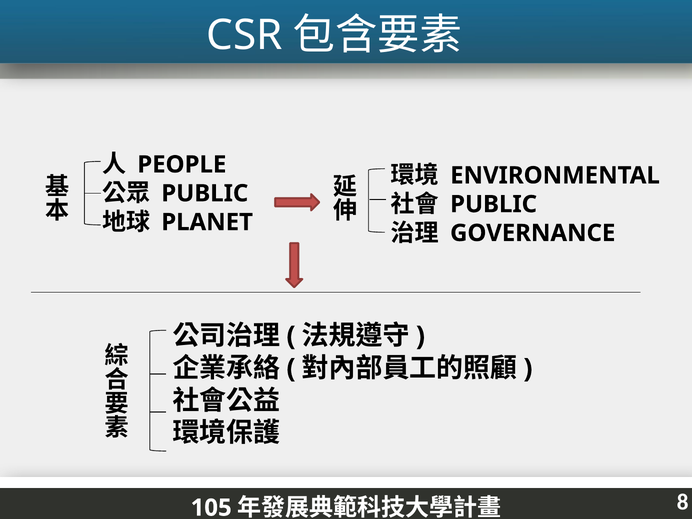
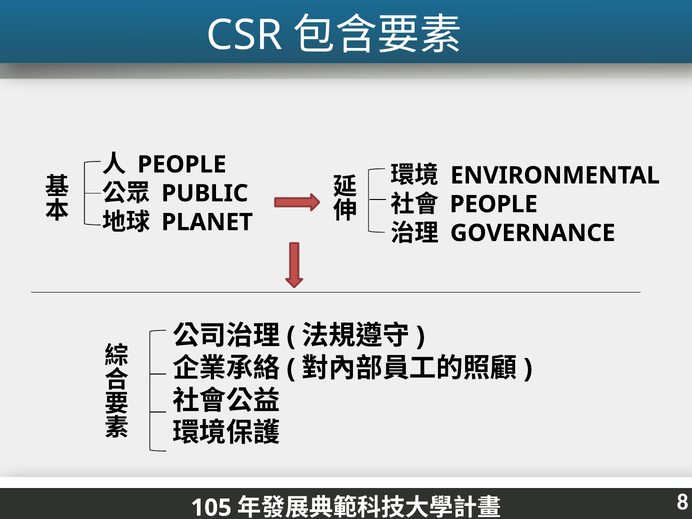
PUBLIC at (494, 204): PUBLIC -> PEOPLE
